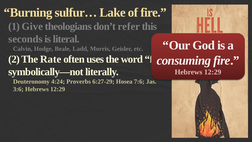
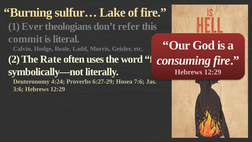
Give: Give -> Ever
seconds: seconds -> commit
